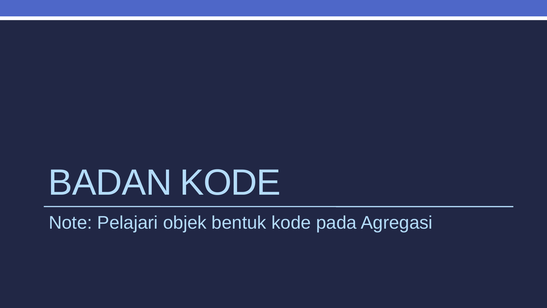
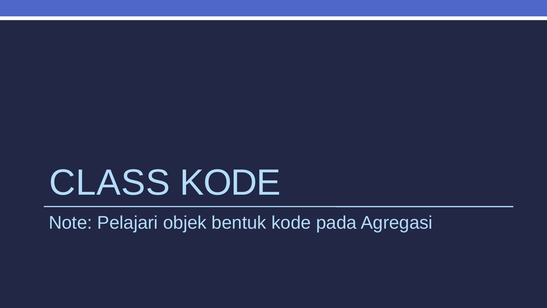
BADAN: BADAN -> CLASS
